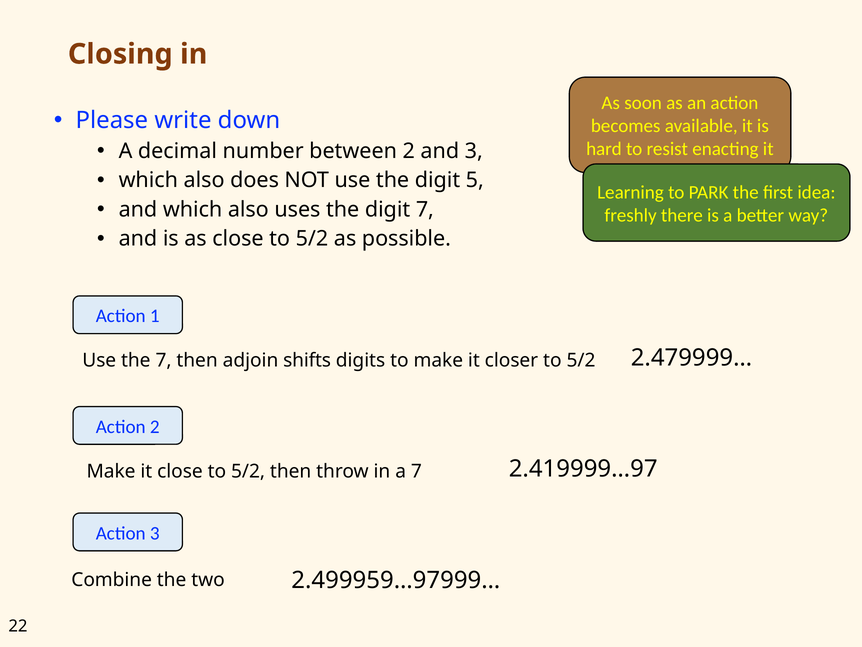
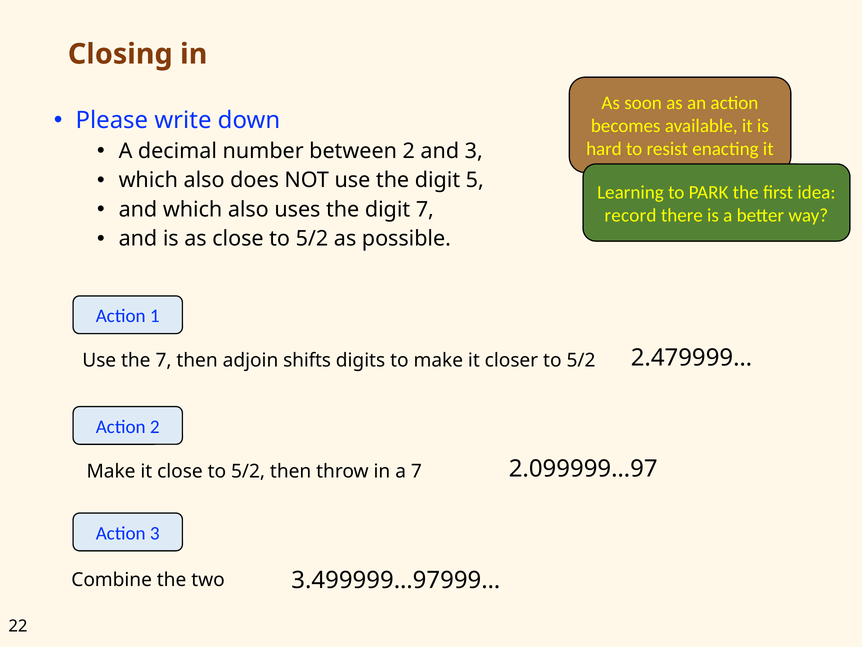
freshly: freshly -> record
2.419999…97: 2.419999…97 -> 2.099999…97
2.499959…97999…: 2.499959…97999… -> 3.499999…97999…
